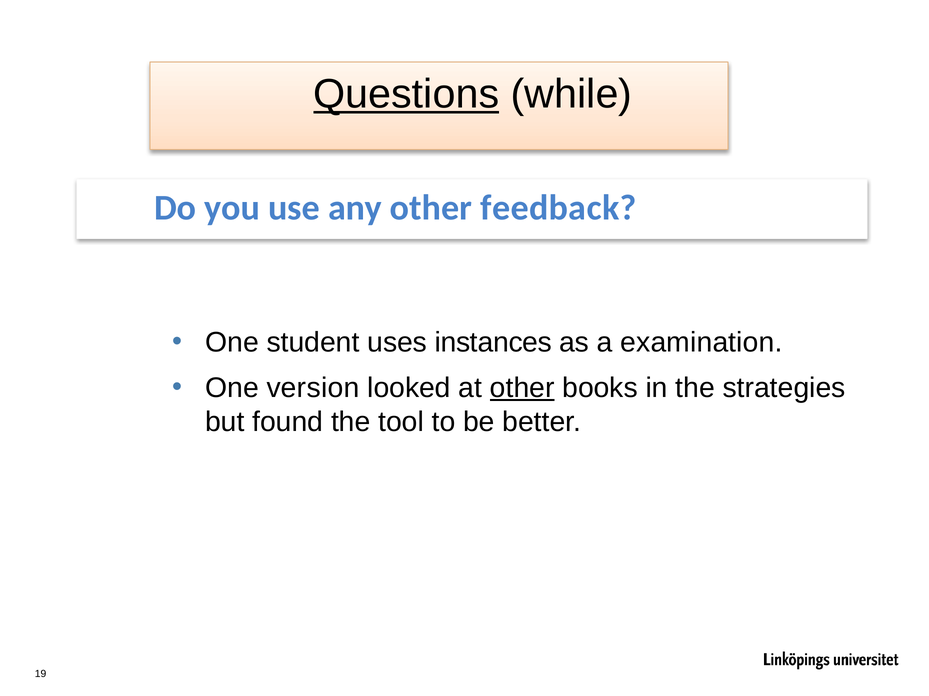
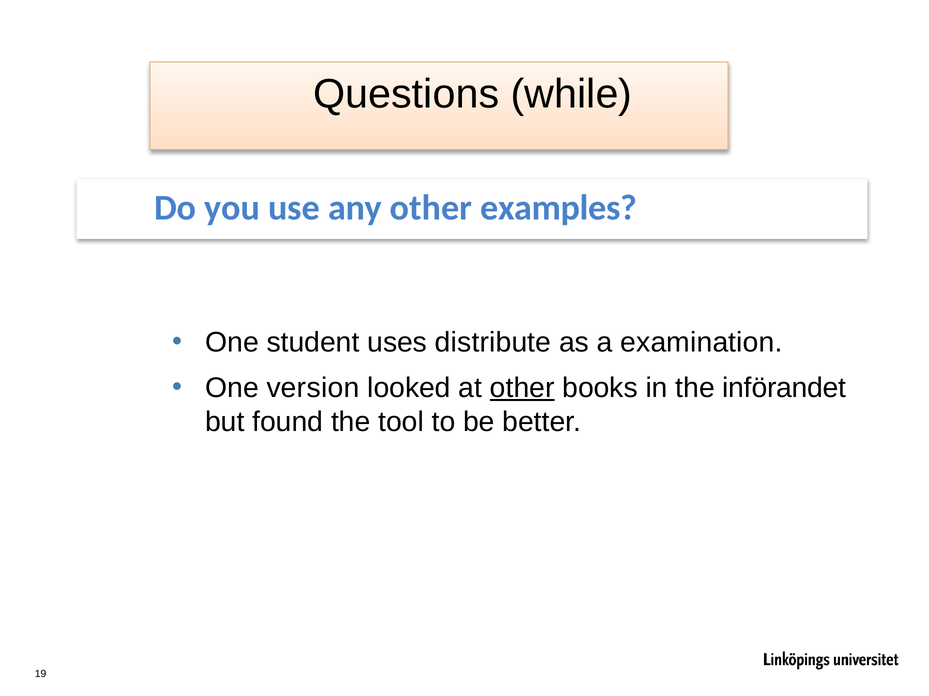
Questions underline: present -> none
feedback: feedback -> examples
instances: instances -> distribute
strategies: strategies -> införandet
